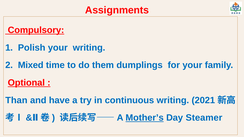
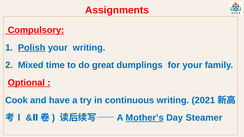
Polish underline: none -> present
them: them -> great
Than: Than -> Cook
